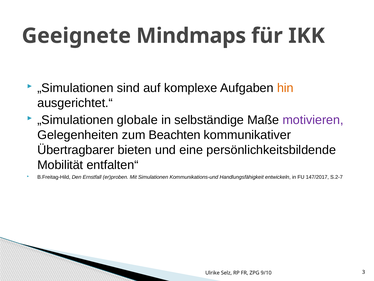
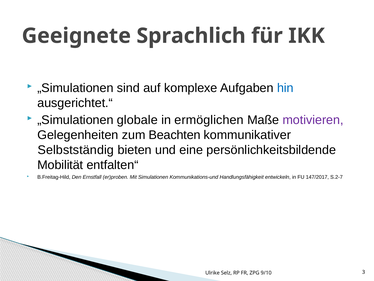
Mindmaps: Mindmaps -> Sprachlich
hin colour: orange -> blue
selbständige: selbständige -> ermöglichen
Übertragbarer: Übertragbarer -> Selbstständig
